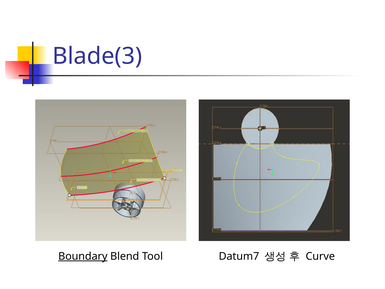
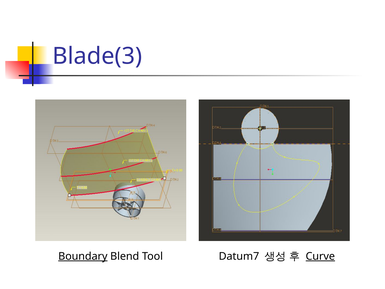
Curve underline: none -> present
